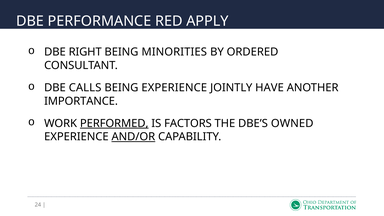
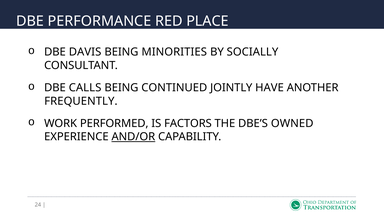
APPLY: APPLY -> PLACE
RIGHT: RIGHT -> DAVIS
ORDERED: ORDERED -> SOCIALLY
BEING EXPERIENCE: EXPERIENCE -> CONTINUED
IMPORTANCE: IMPORTANCE -> FREQUENTLY
PERFORMED underline: present -> none
